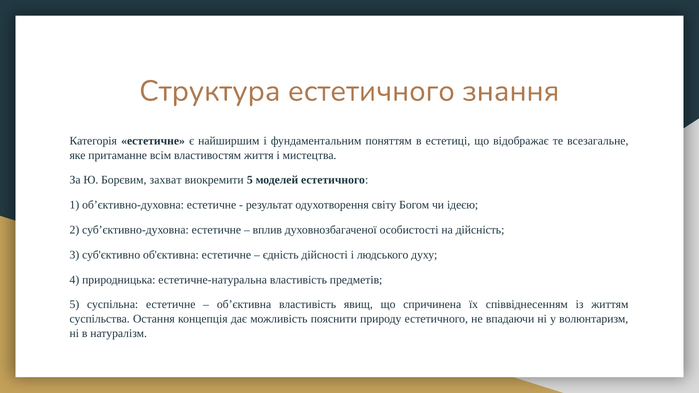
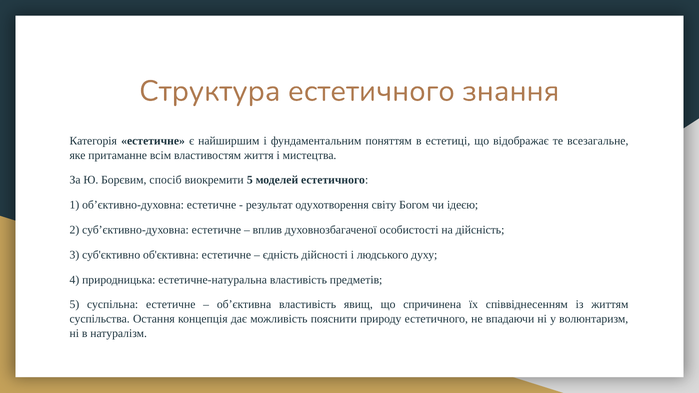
захват: захват -> спосіб
